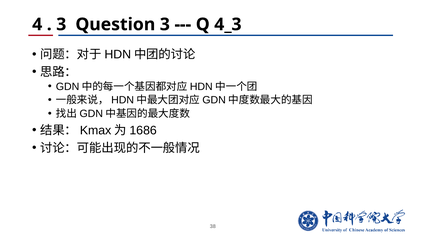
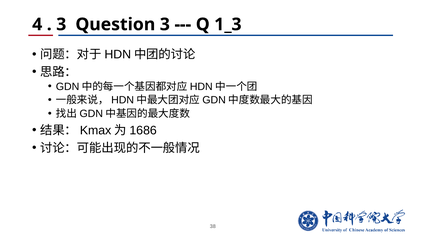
4_3: 4_3 -> 1_3
